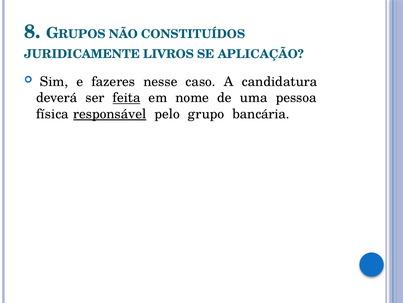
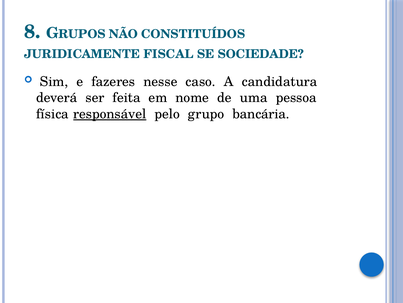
LIVROS: LIVROS -> FISCAL
APLICAÇÃO: APLICAÇÃO -> SOCIEDADE
feita underline: present -> none
